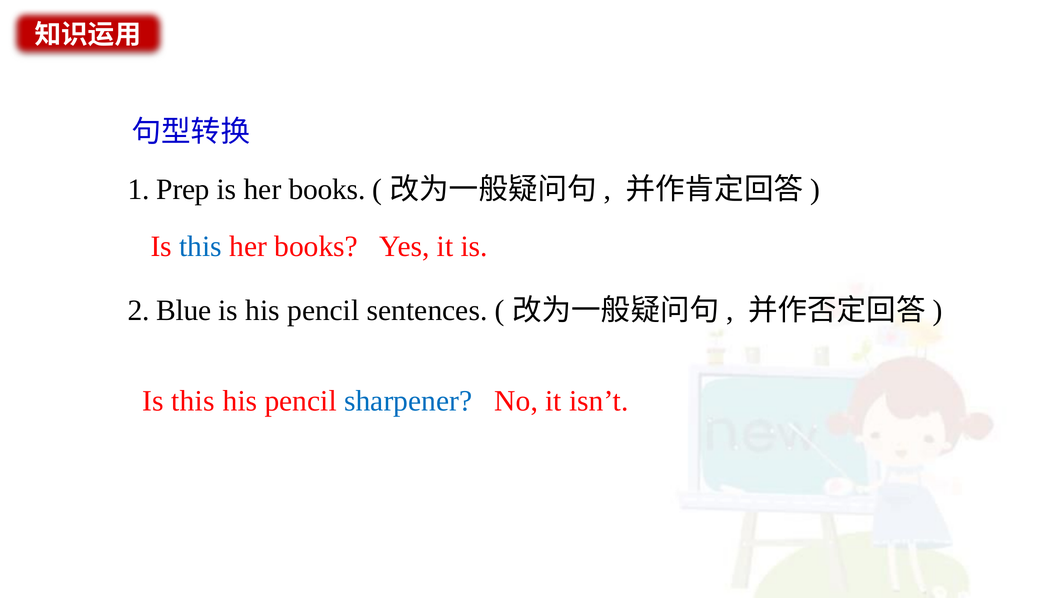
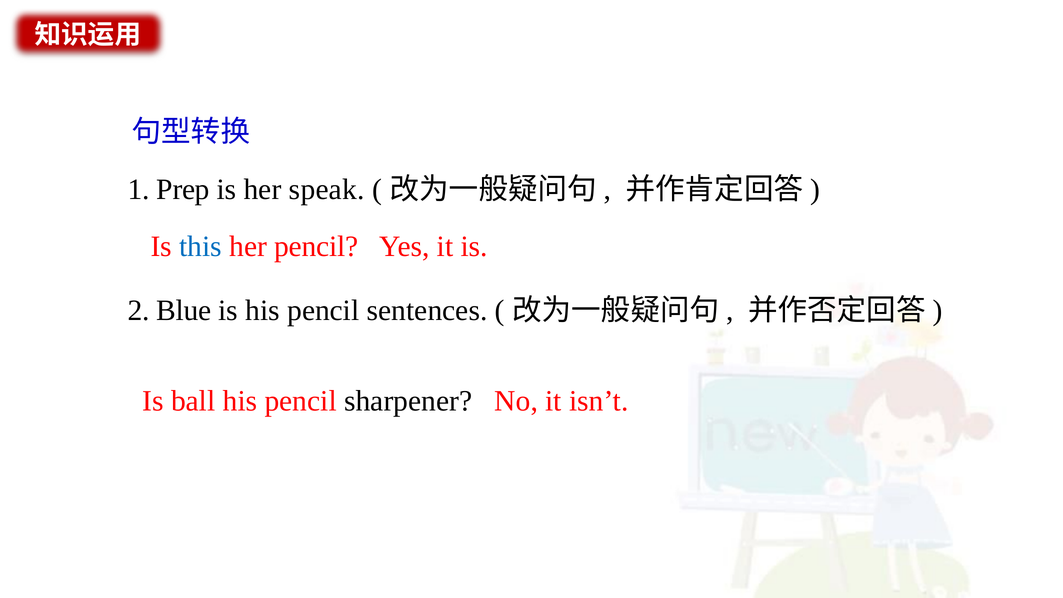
is her books: books -> speak
books at (316, 247): books -> pencil
this at (193, 401): this -> ball
sharpener colour: blue -> black
